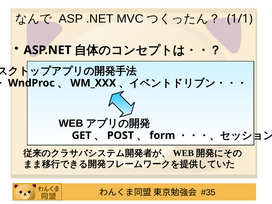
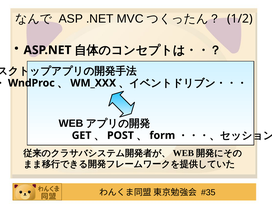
1/1: 1/1 -> 1/2
